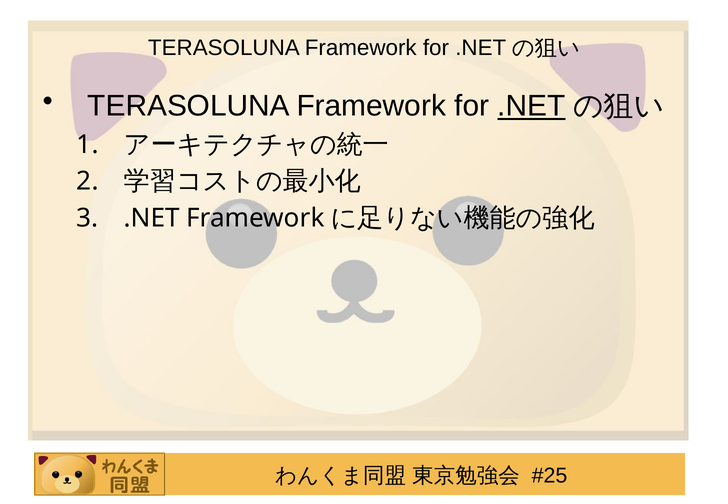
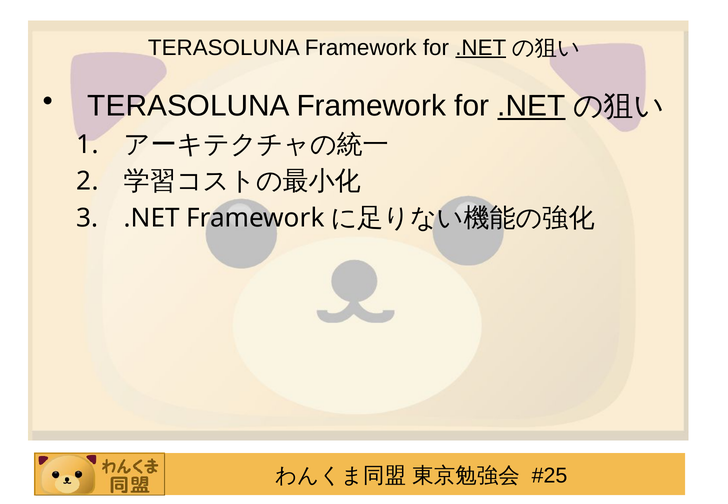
.NET at (481, 48) underline: none -> present
